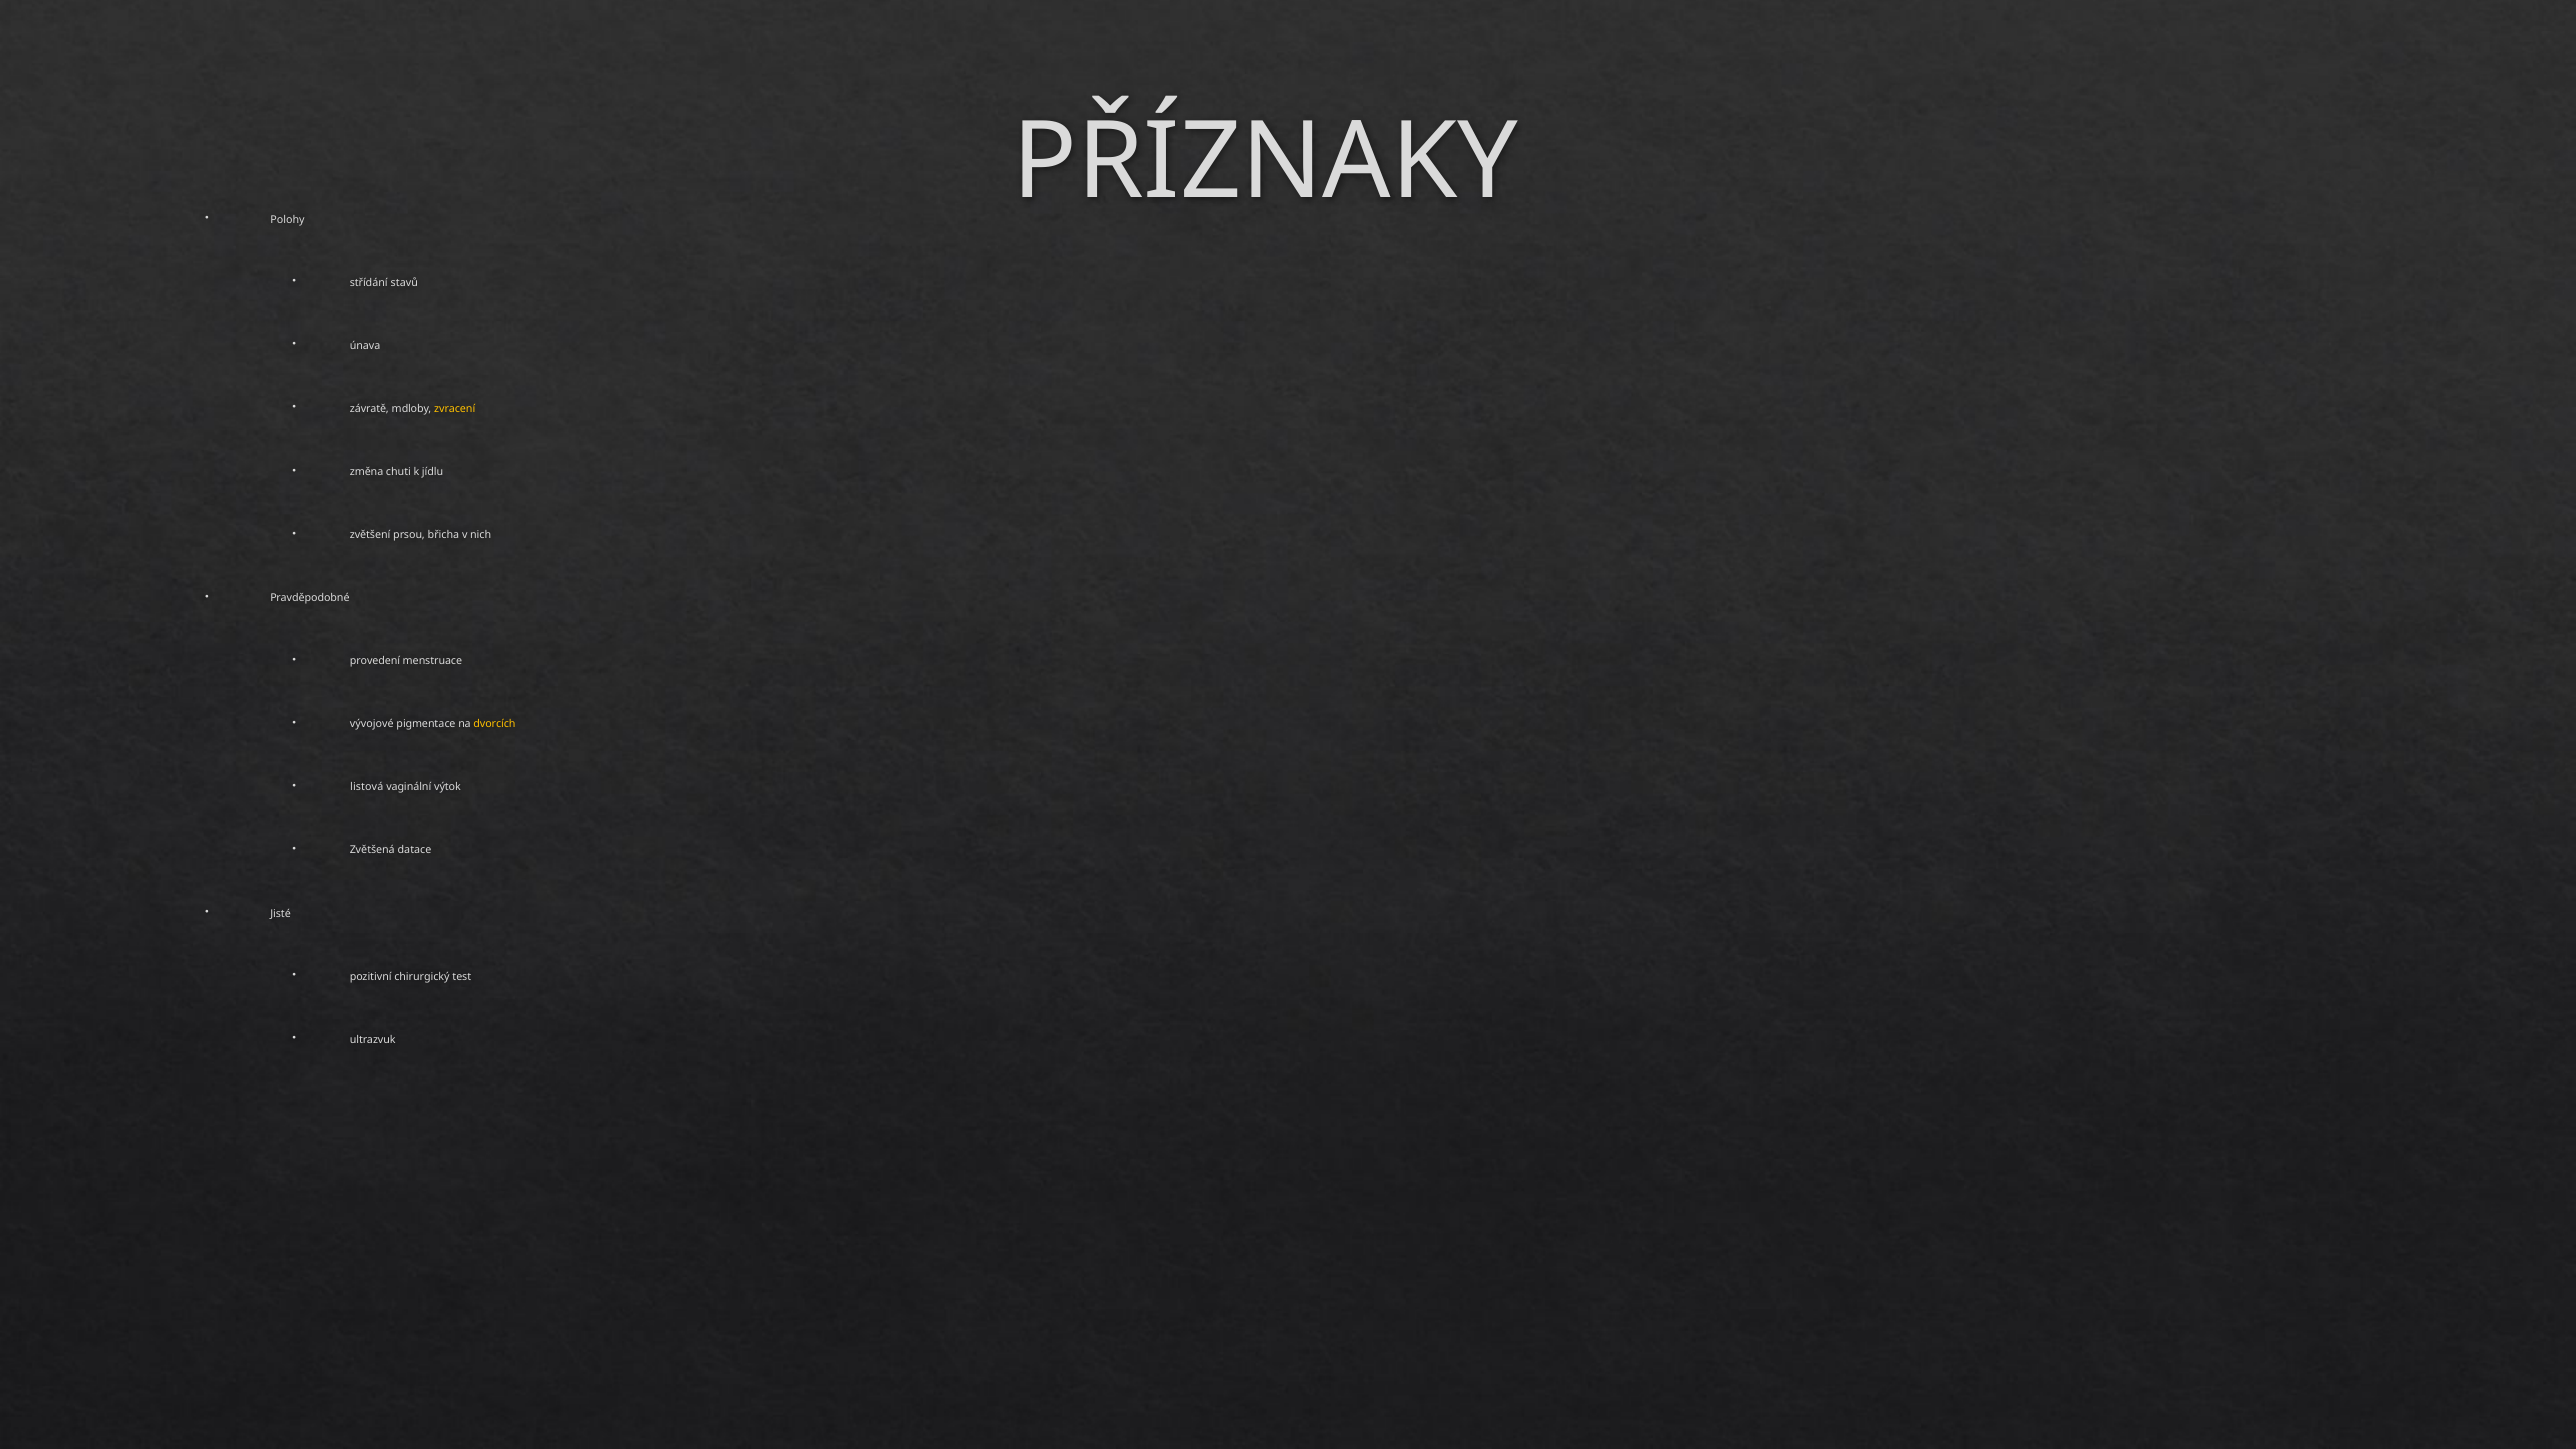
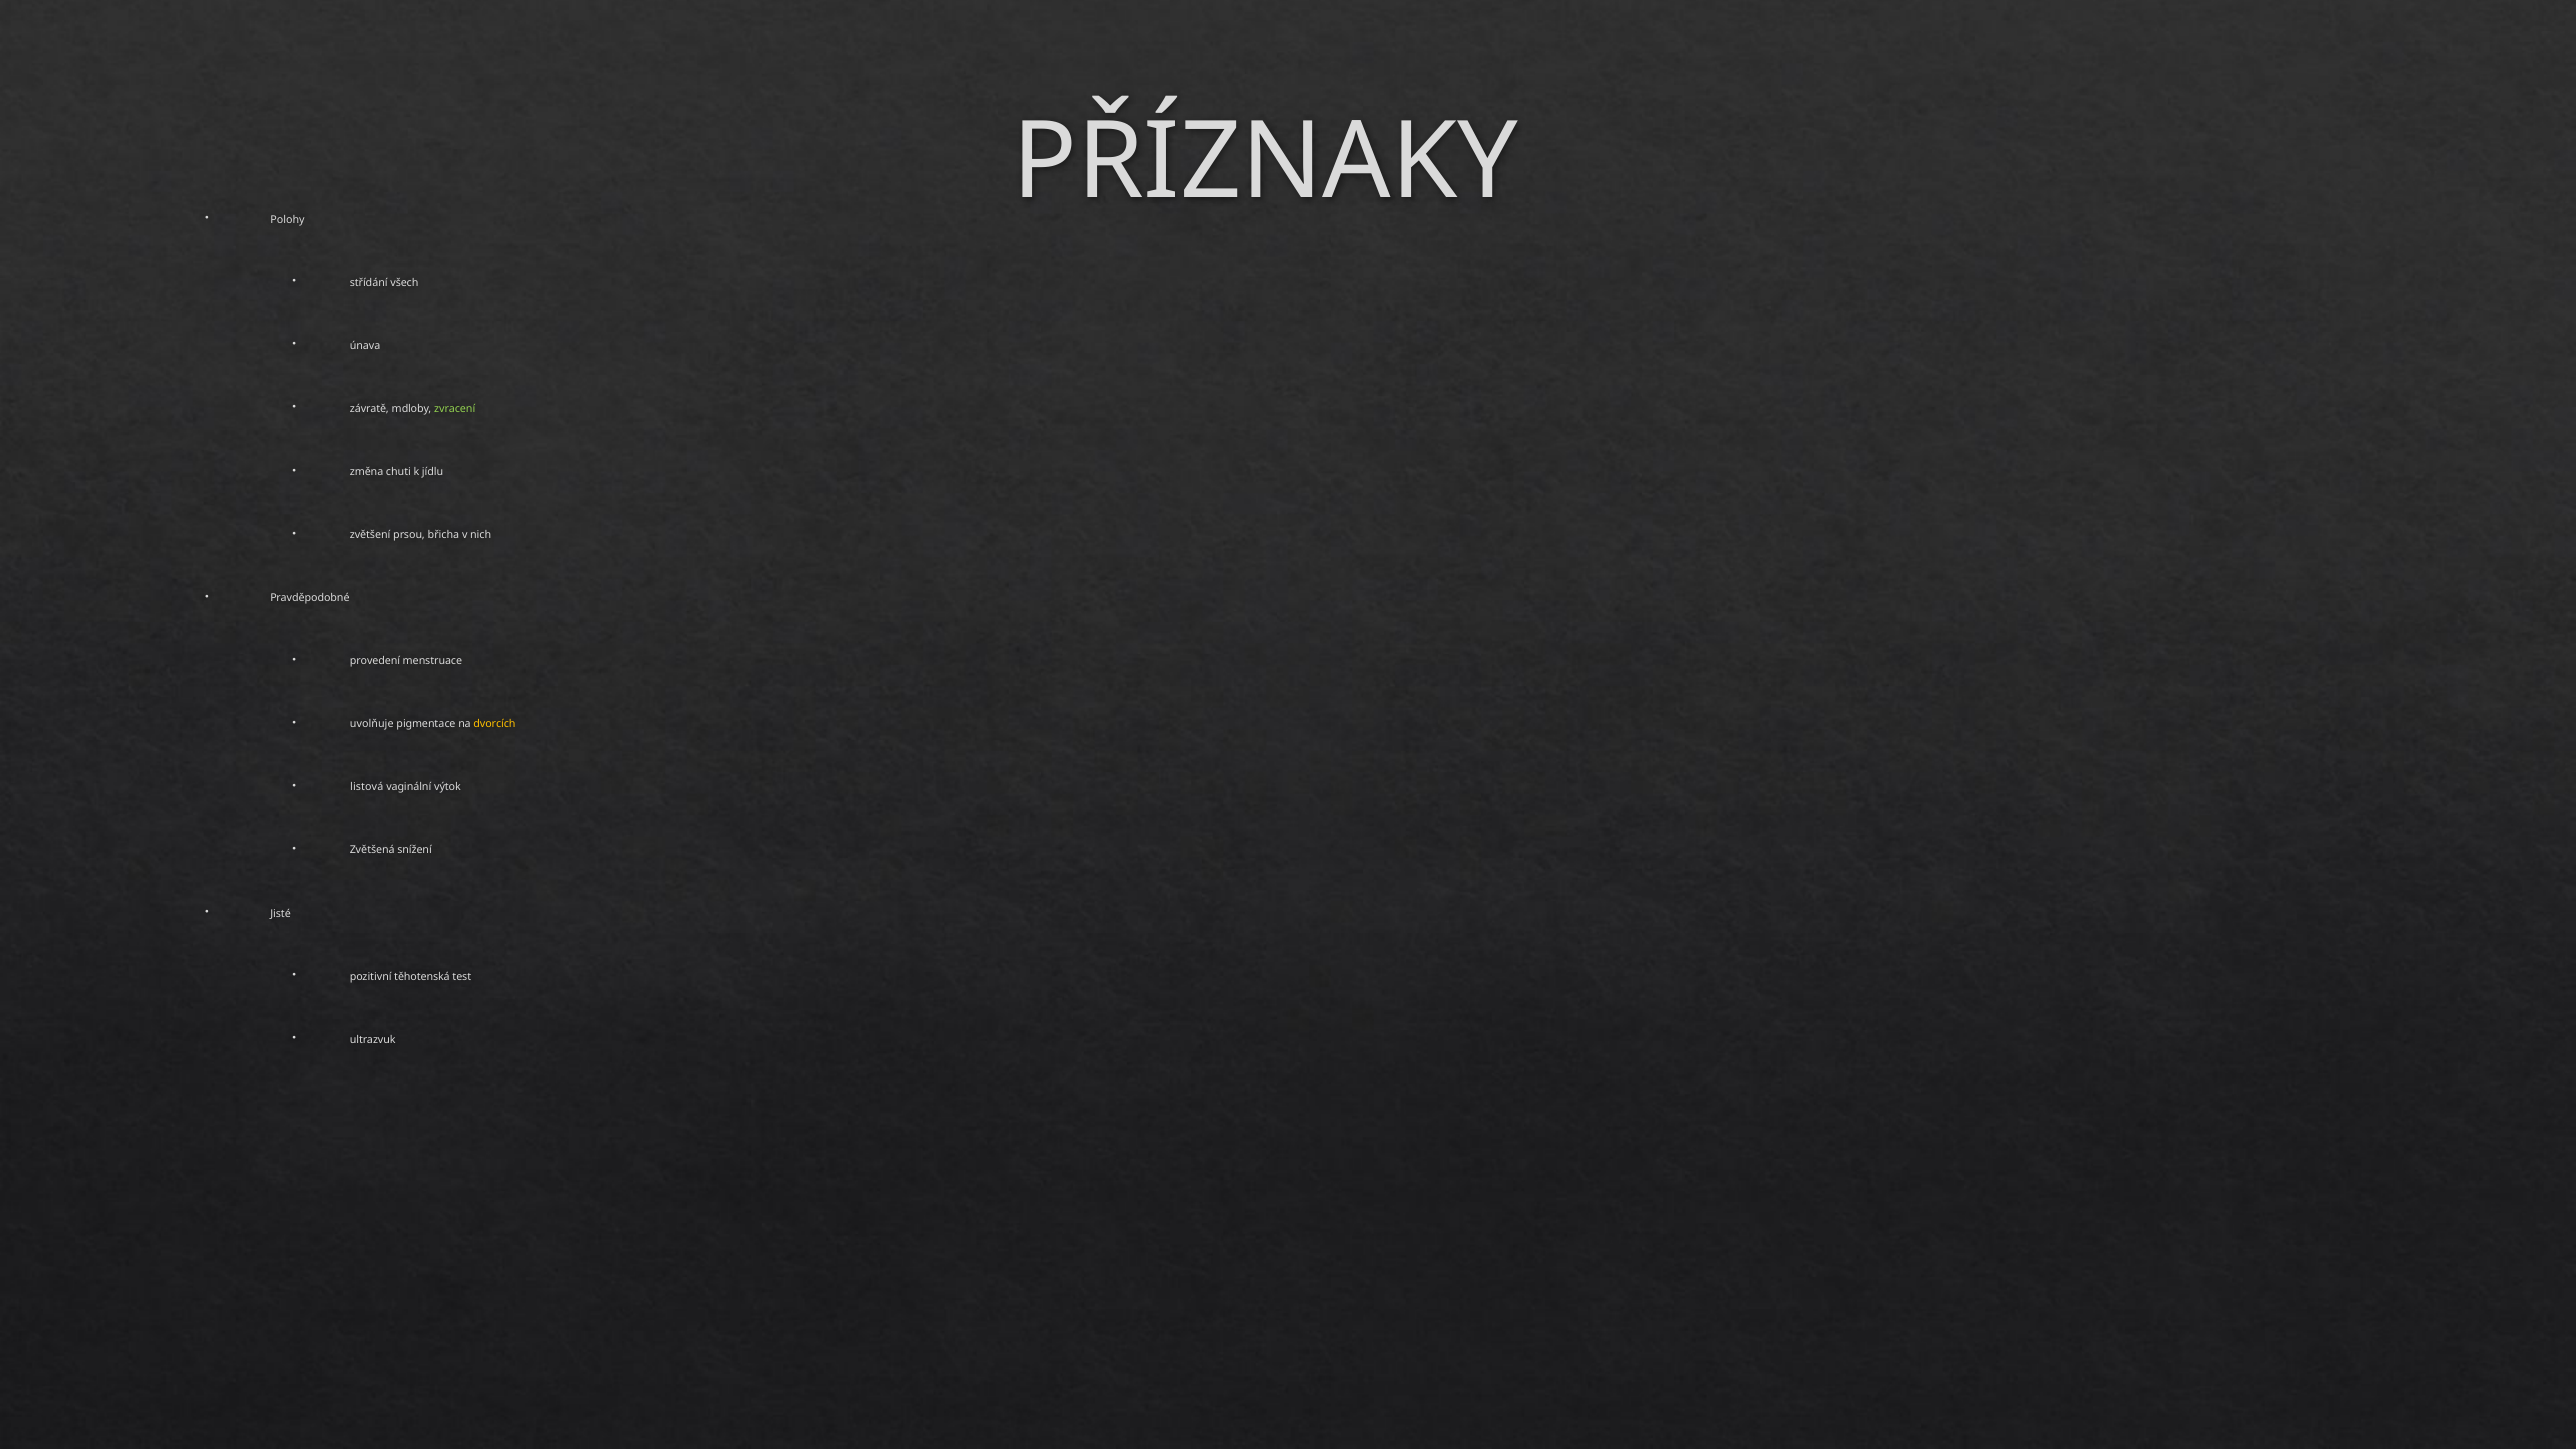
stavů: stavů -> všech
zvracení colour: yellow -> light green
vývojové: vývojové -> uvolňuje
datace: datace -> snížení
chirurgický: chirurgický -> těhotenská
